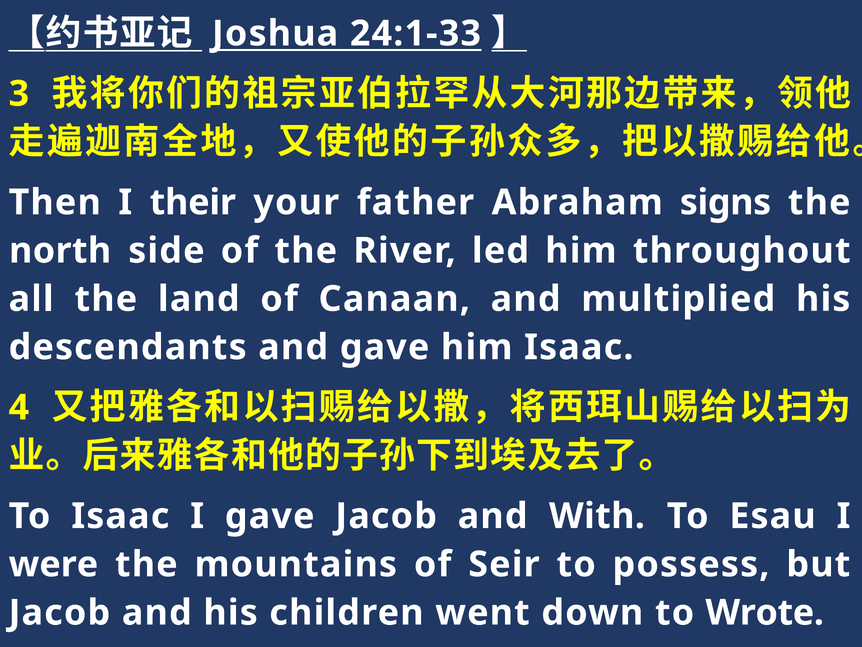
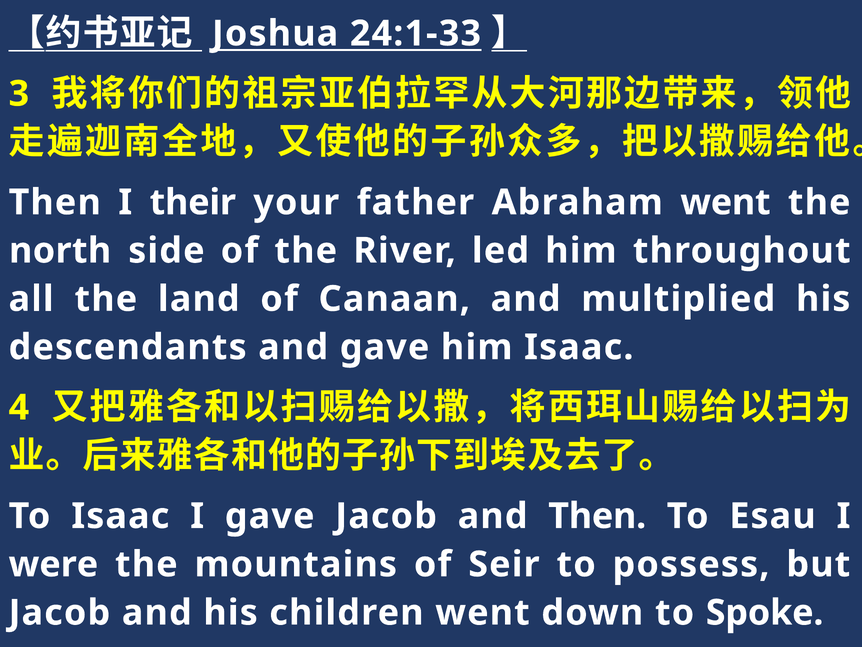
Abraham signs: signs -> went
and With: With -> Then
Wrote: Wrote -> Spoke
